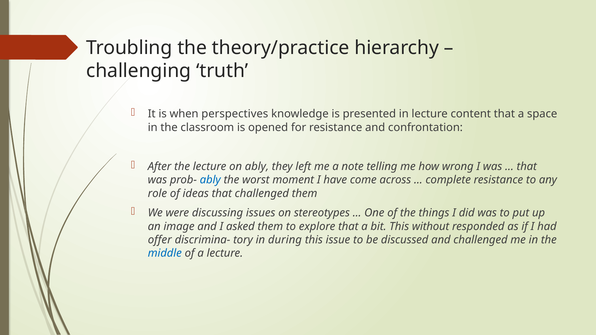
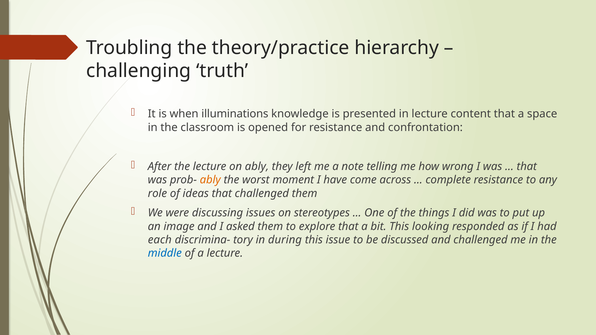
perspectives: perspectives -> illuminations
ably at (210, 180) colour: blue -> orange
without: without -> looking
offer: offer -> each
